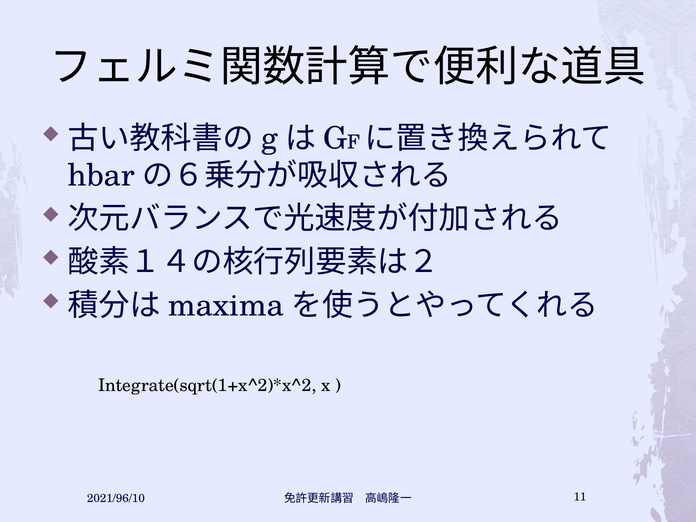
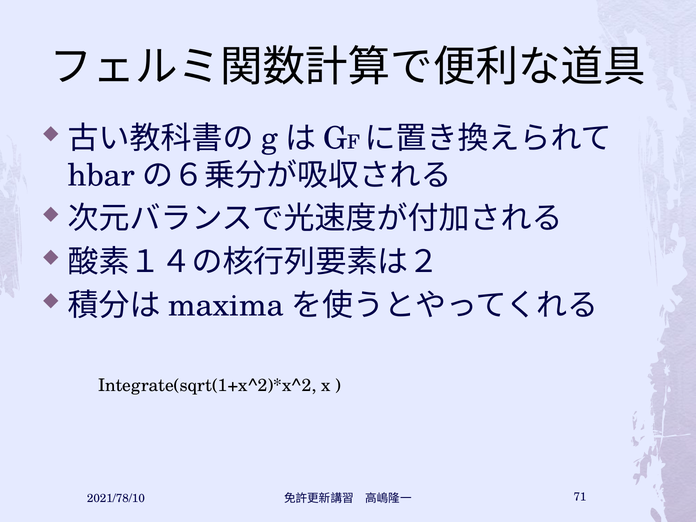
2021/96/10: 2021/96/10 -> 2021/78/10
11: 11 -> 71
